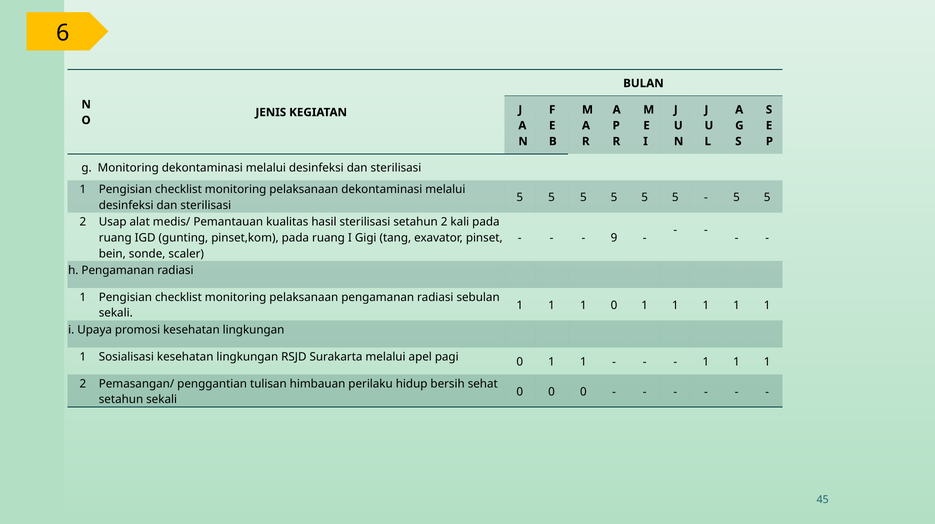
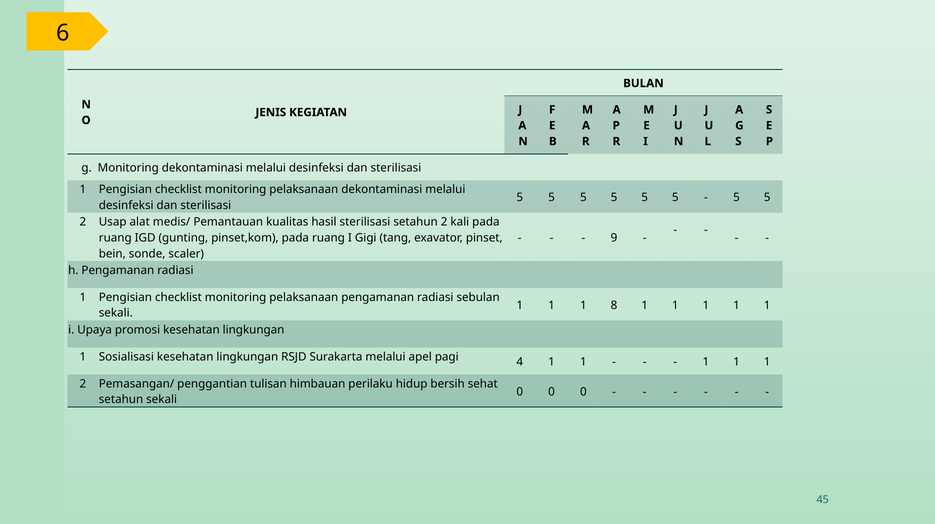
1 0: 0 -> 8
pagi 0: 0 -> 4
